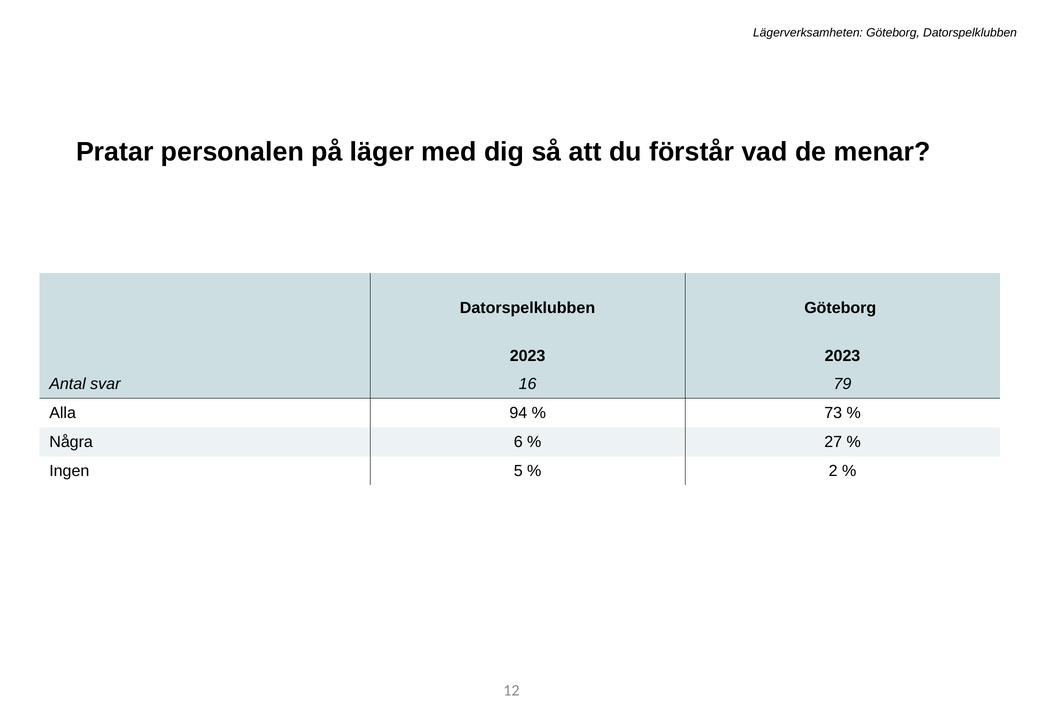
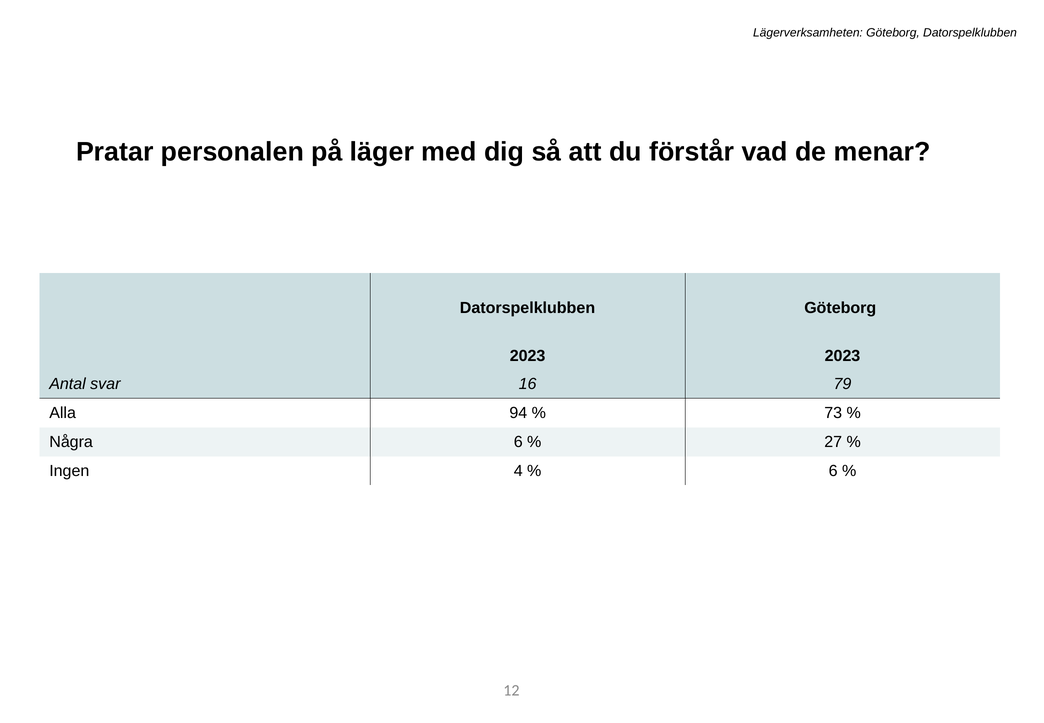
5: 5 -> 4
2 at (833, 471): 2 -> 6
